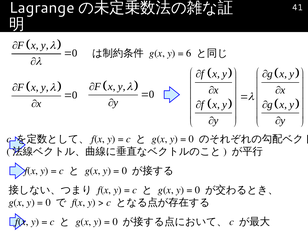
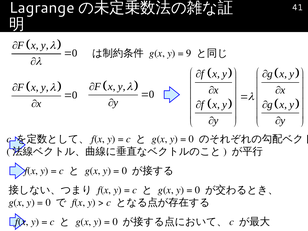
6: 6 -> 9
